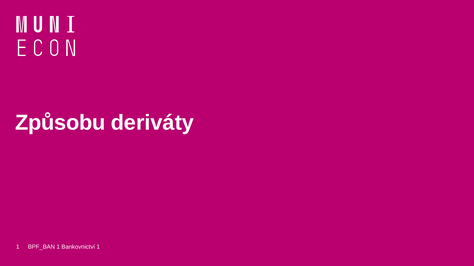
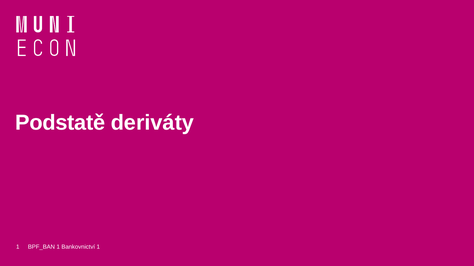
Způsobu: Způsobu -> Podstatě
